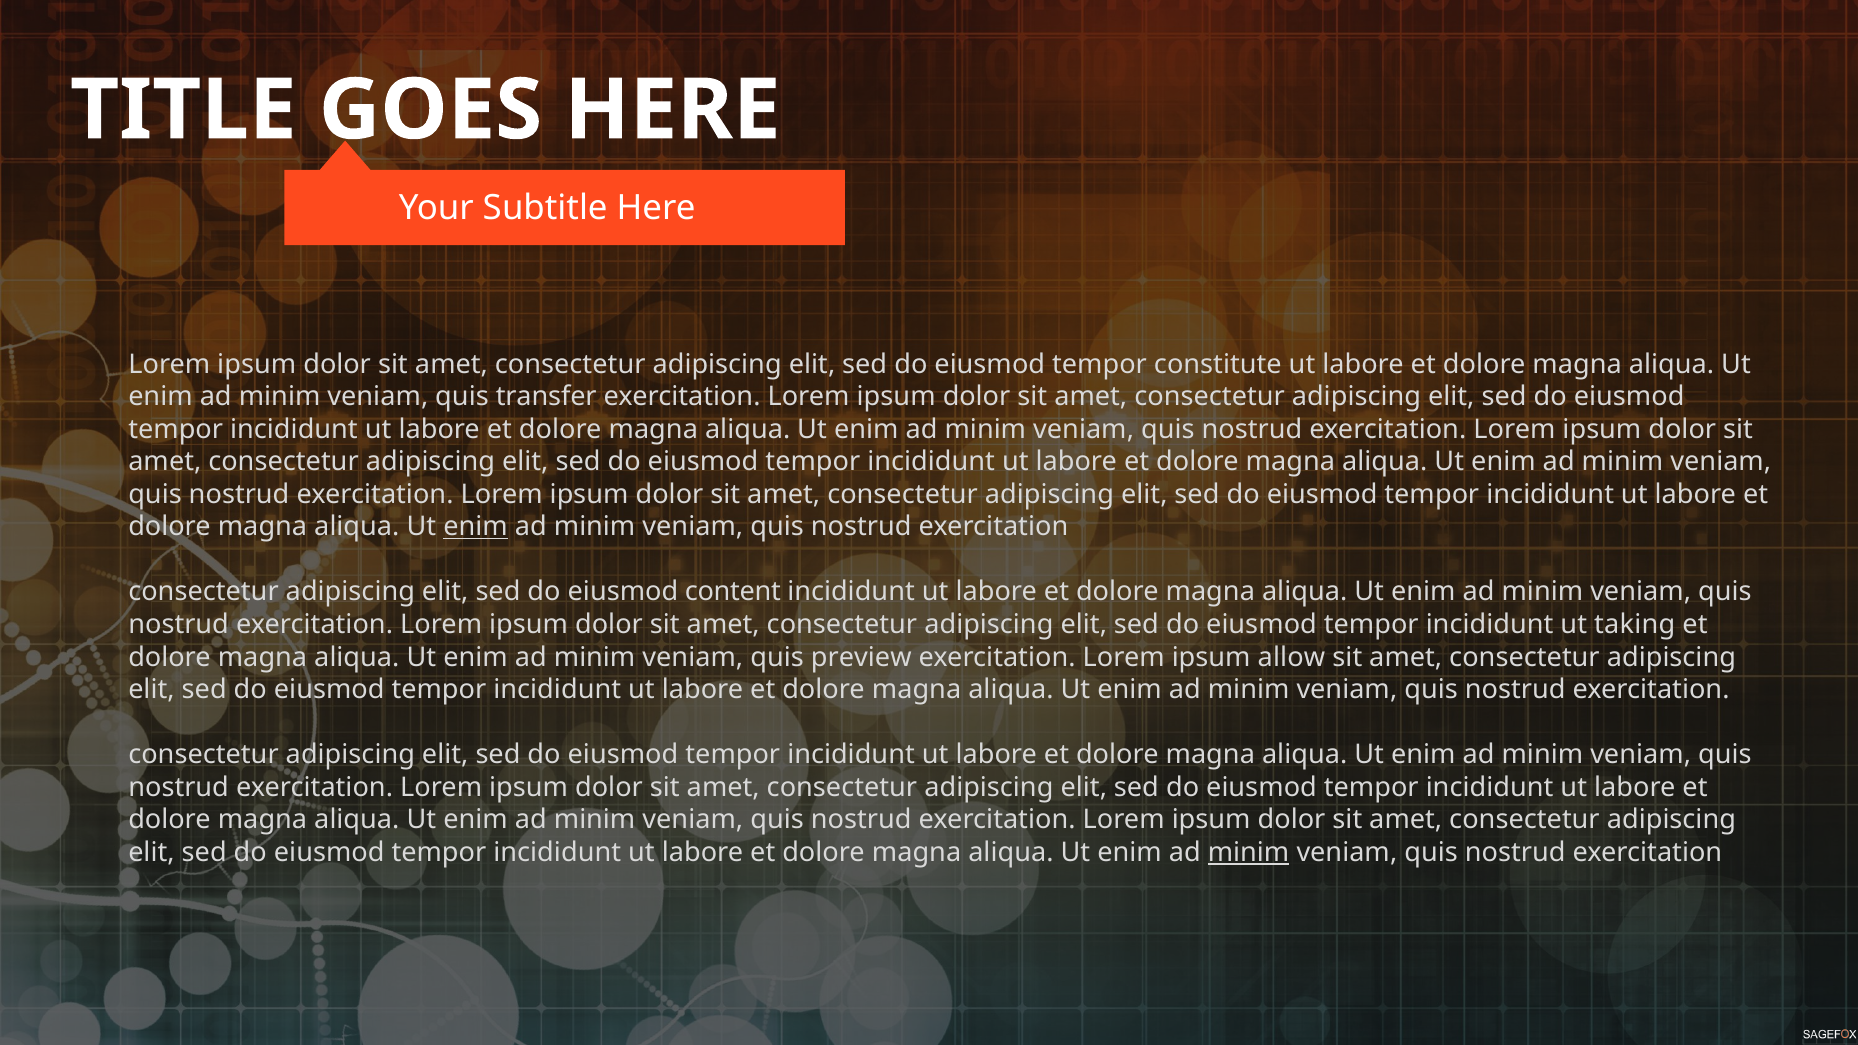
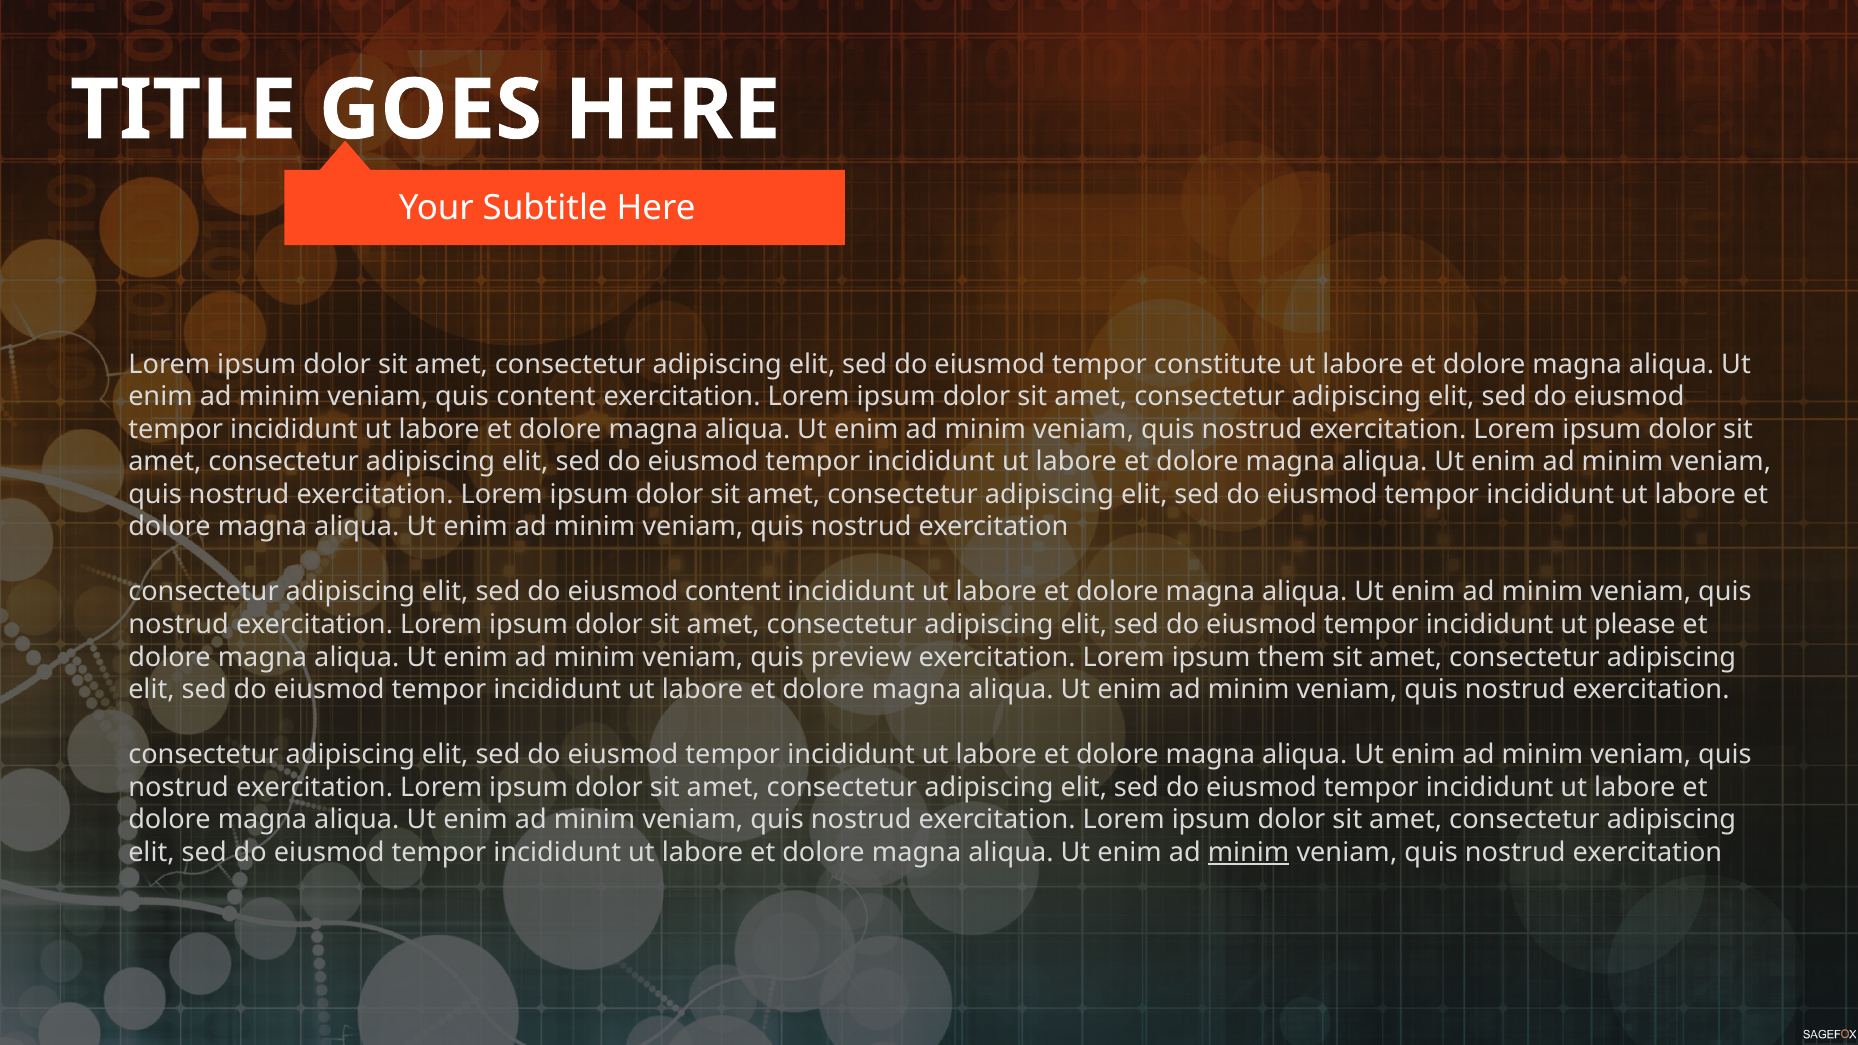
quis transfer: transfer -> content
enim at (475, 527) underline: present -> none
taking: taking -> please
allow: allow -> them
